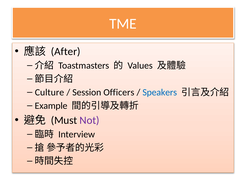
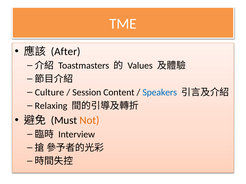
Officers: Officers -> Content
Example: Example -> Relaxing
Not colour: purple -> orange
